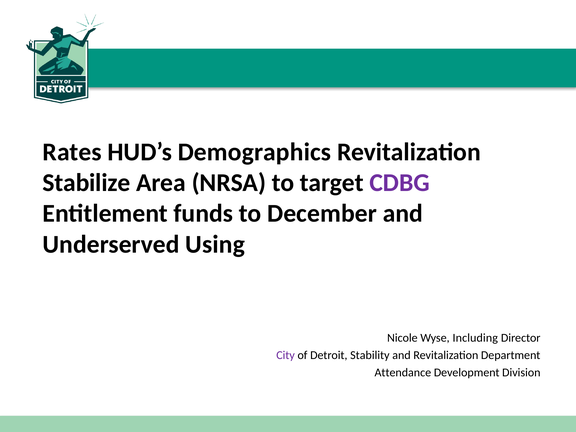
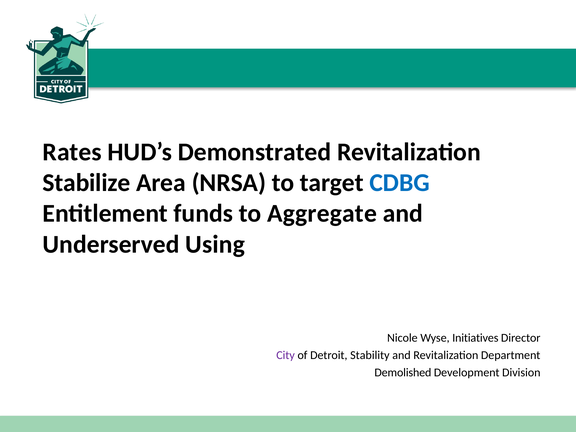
Demographics: Demographics -> Demonstrated
CDBG colour: purple -> blue
December: December -> Aggregate
Including: Including -> Initiatives
Attendance: Attendance -> Demolished
